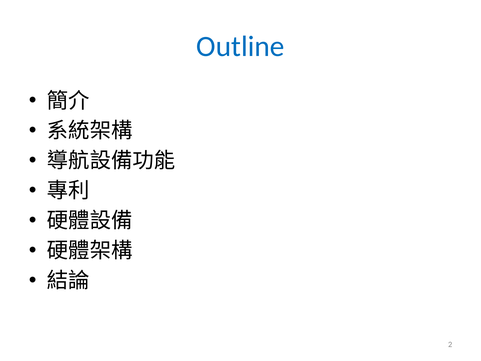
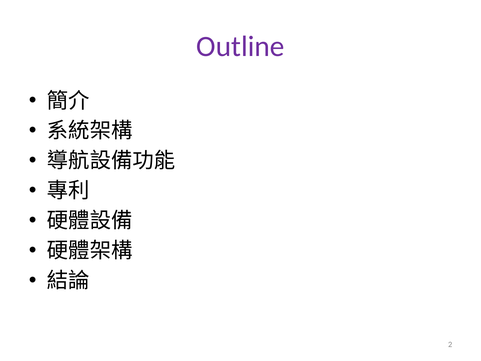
Outline colour: blue -> purple
